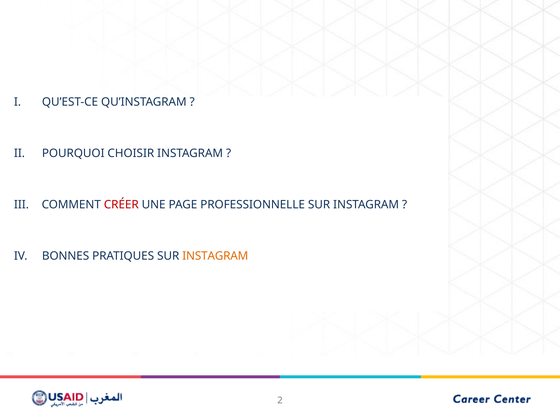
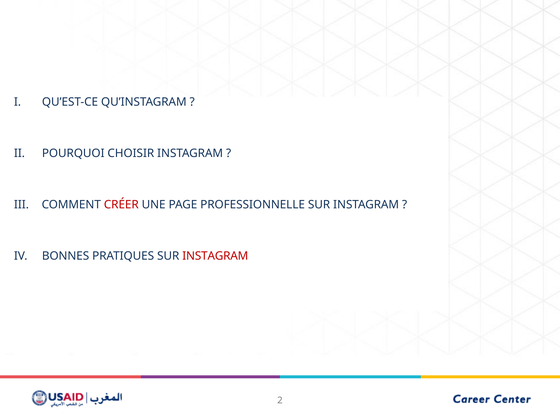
INSTAGRAM at (215, 256) colour: orange -> red
